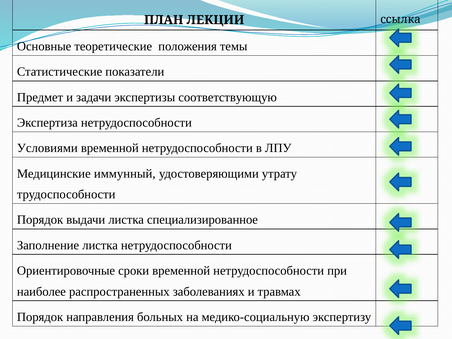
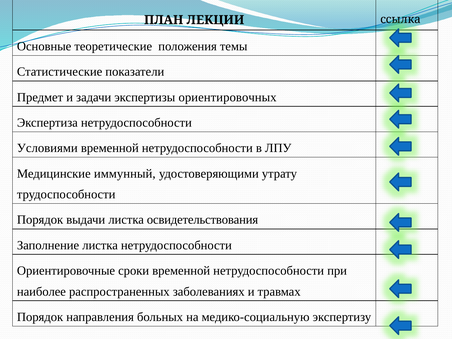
соответствующую: соответствующую -> ориентировочных
специализированное: специализированное -> освидетельствования
